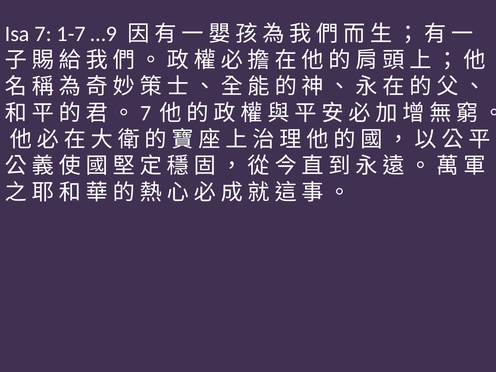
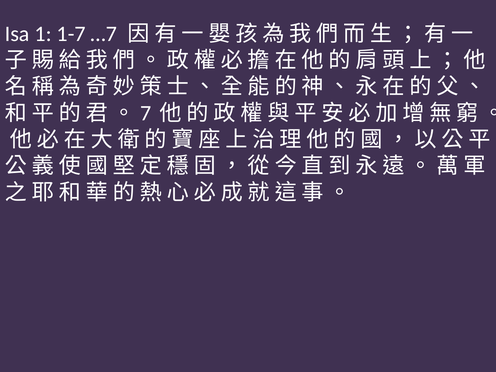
7: 7 -> 1
…9: …9 -> …7
